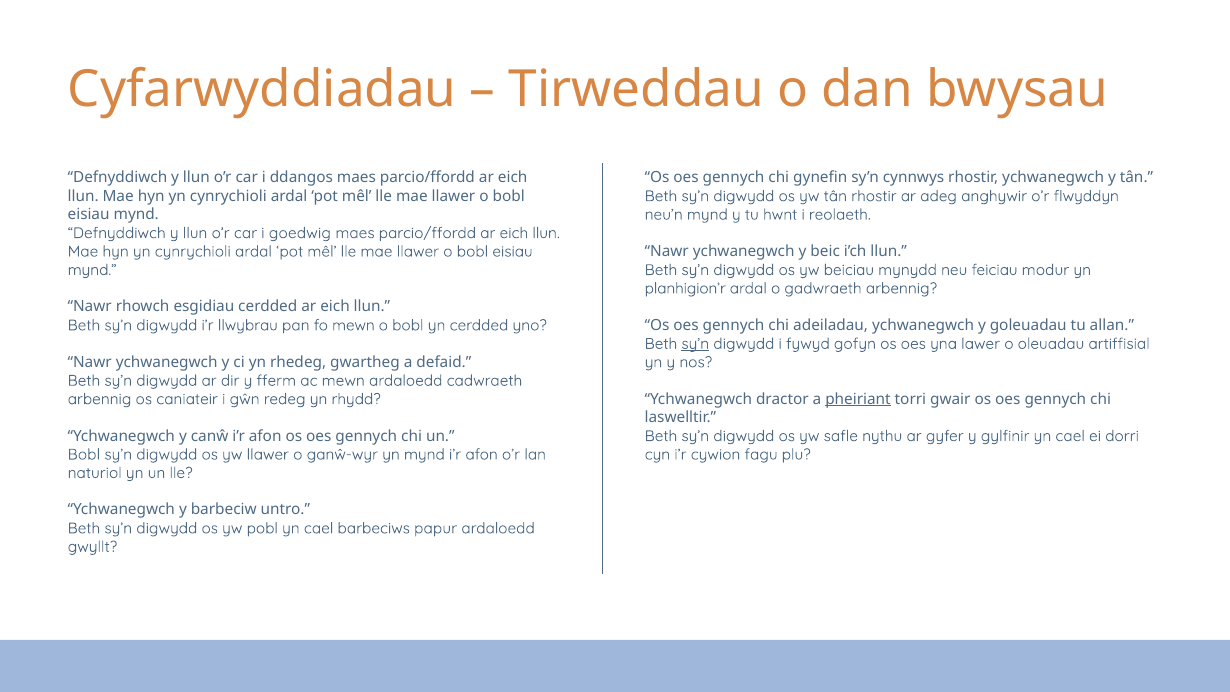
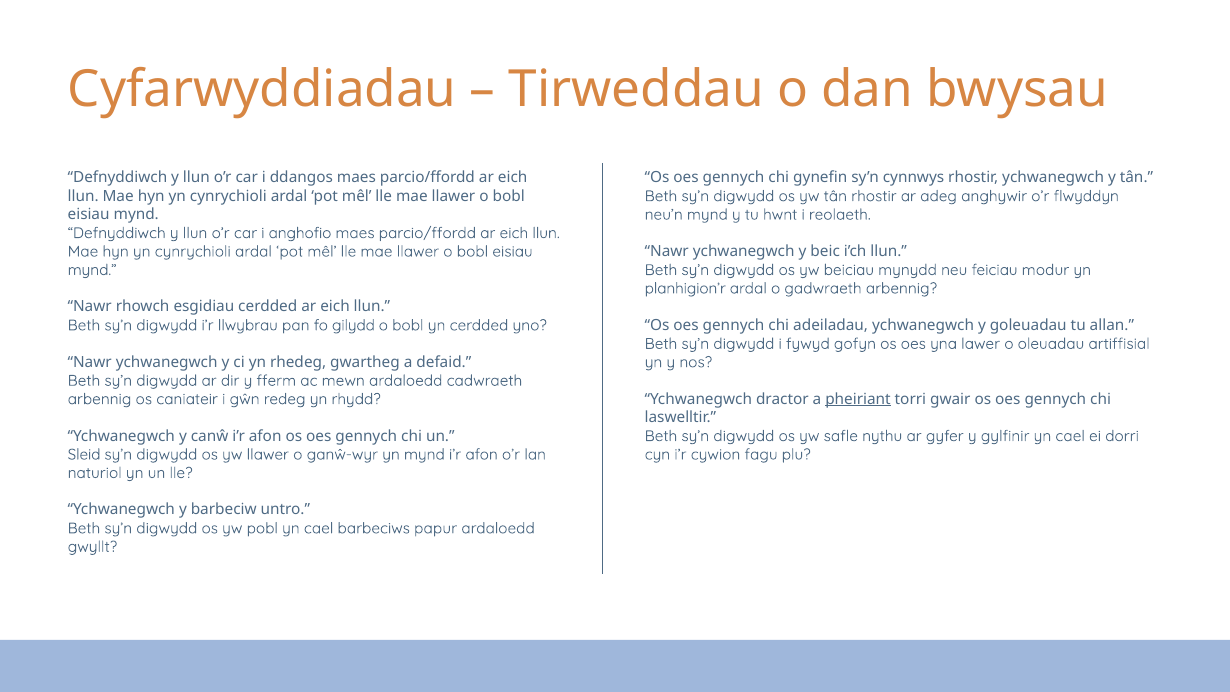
goedwig: goedwig -> anghofio
fo mewn: mewn -> gilydd
sy’n at (695, 344) underline: present -> none
Bobl at (84, 454): Bobl -> Sleid
